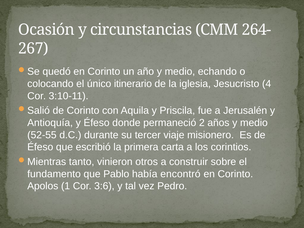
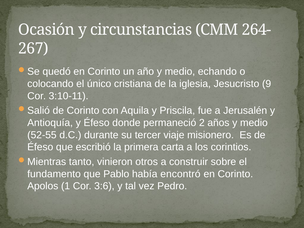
itinerario: itinerario -> cristiana
4: 4 -> 9
